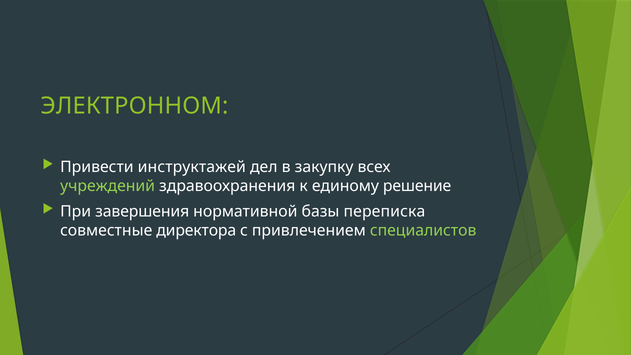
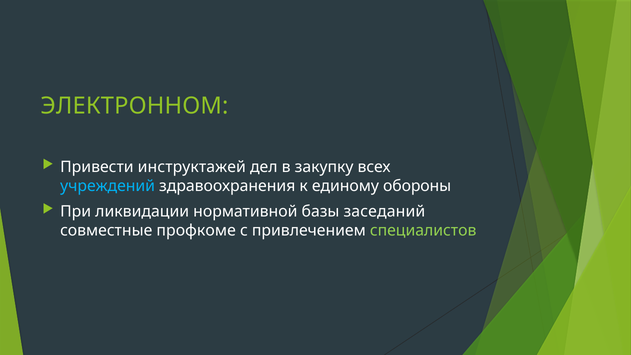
учреждений colour: light green -> light blue
решение: решение -> обороны
завершения: завершения -> ликвидации
переписка: переписка -> заседаний
директора: директора -> профкоме
